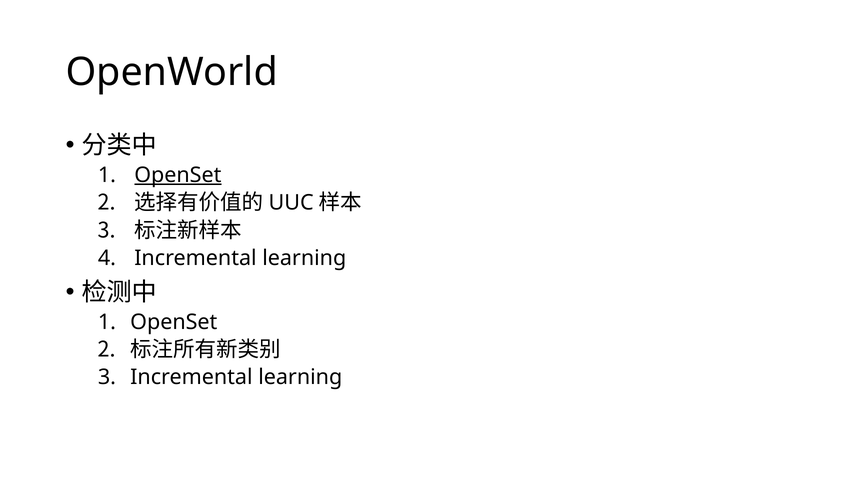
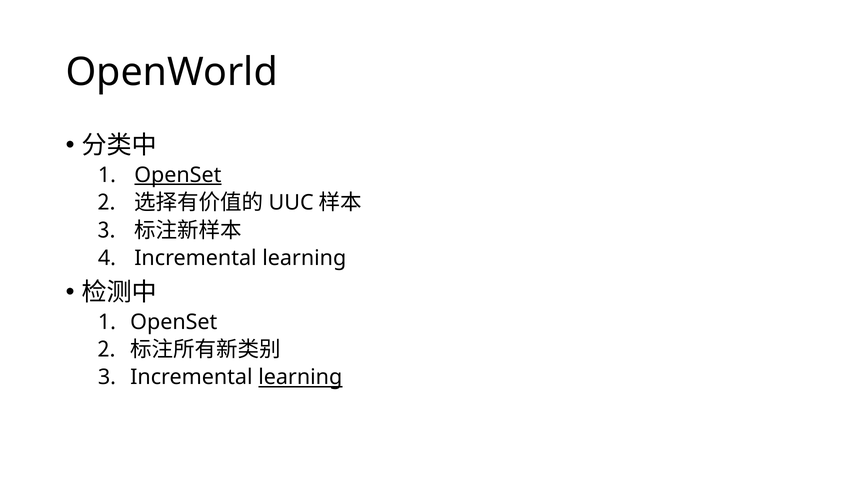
learning at (300, 378) underline: none -> present
